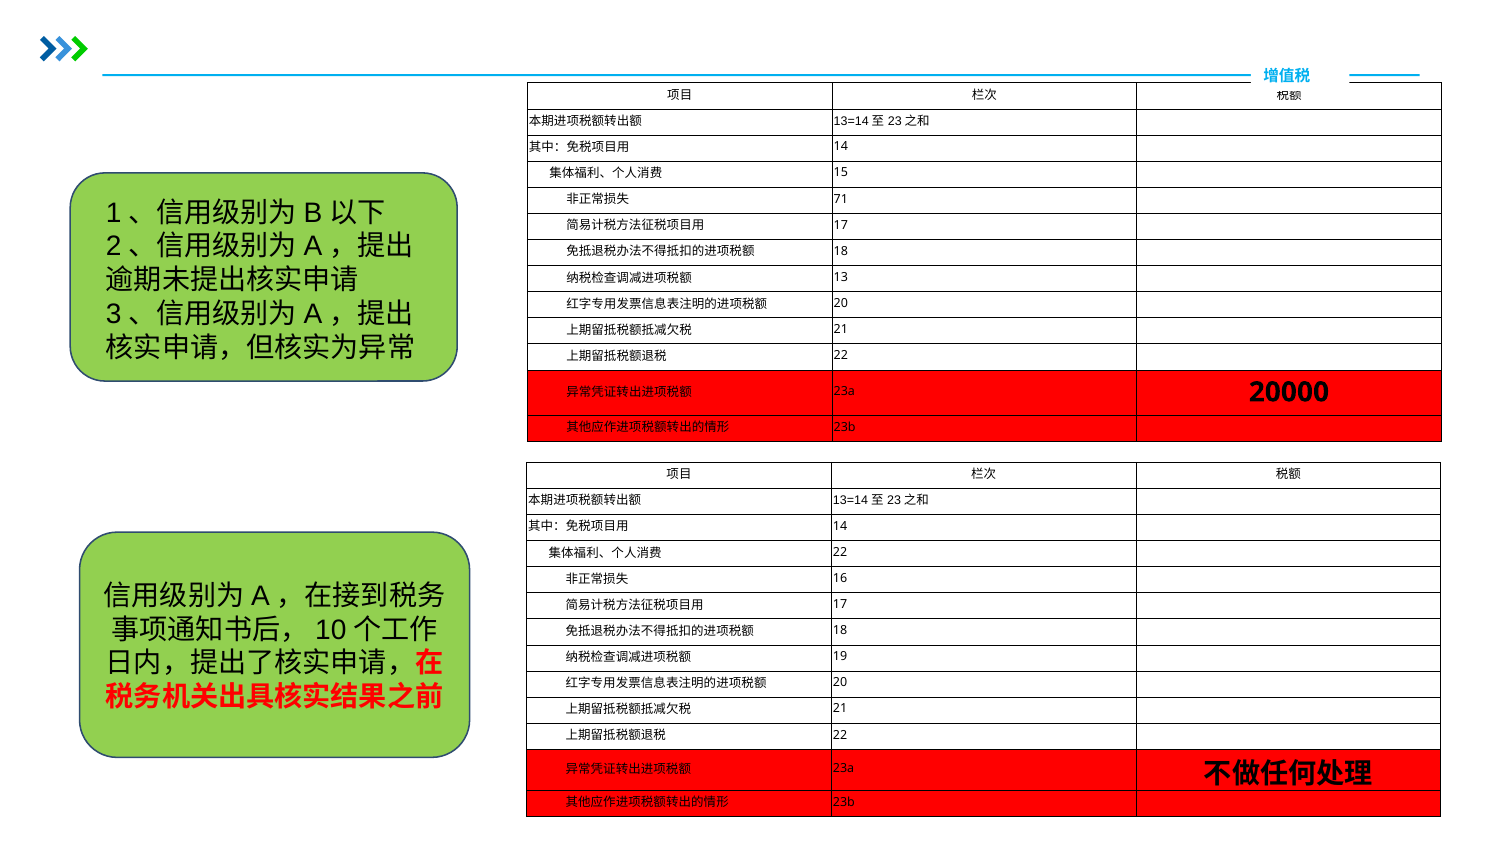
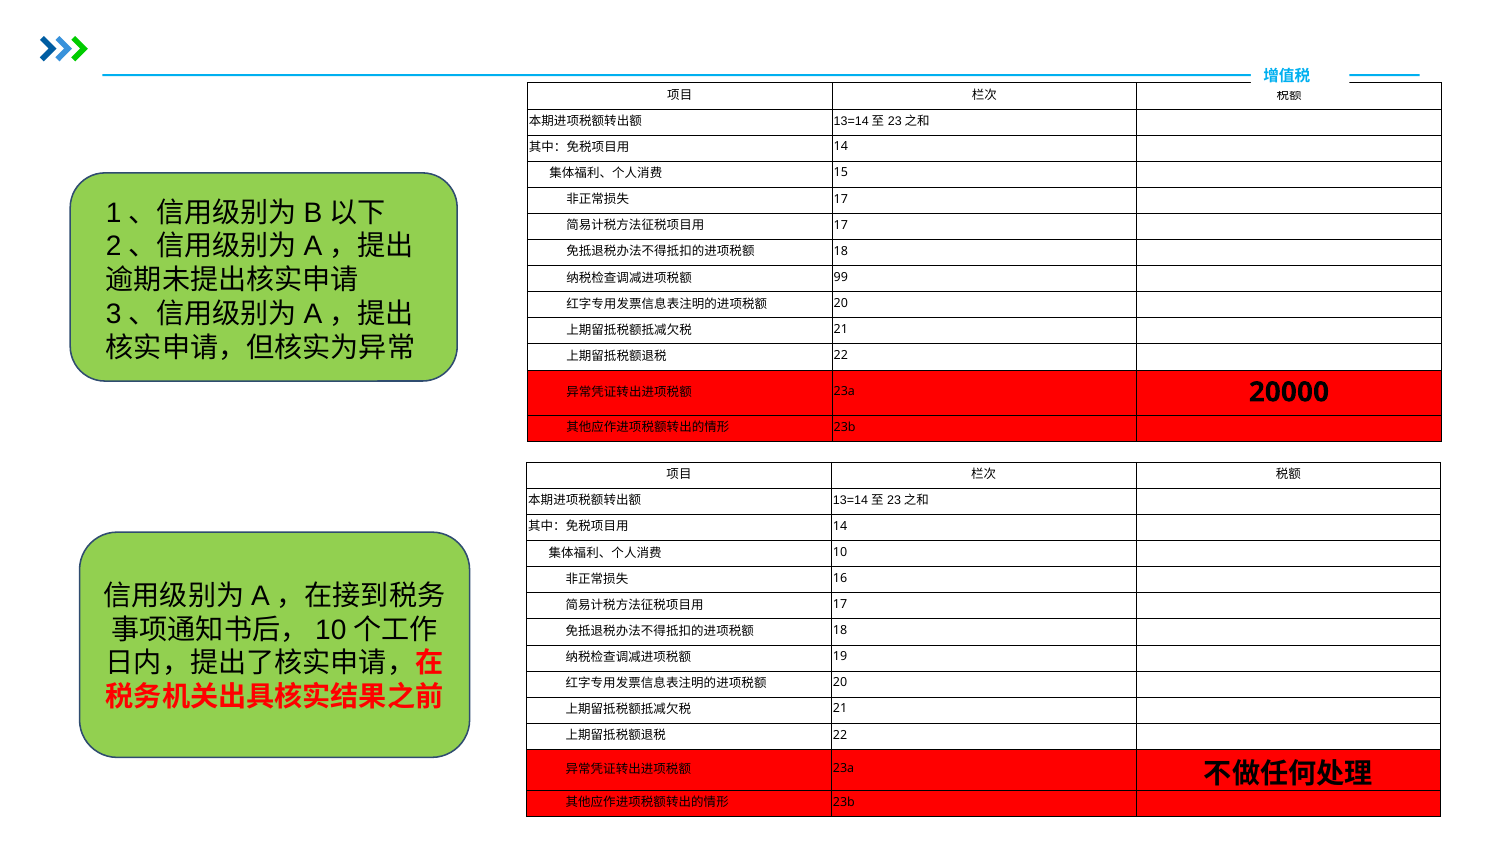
71 at (841, 199): 71 -> 17
13: 13 -> 99
22 at (840, 552): 22 -> 10
